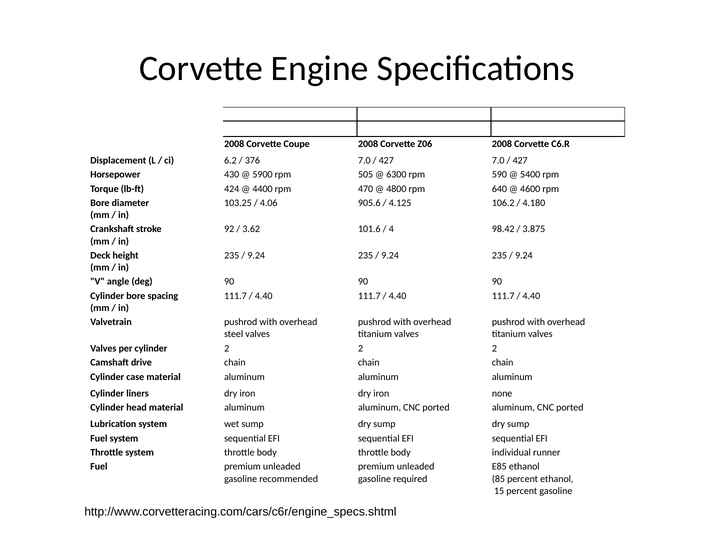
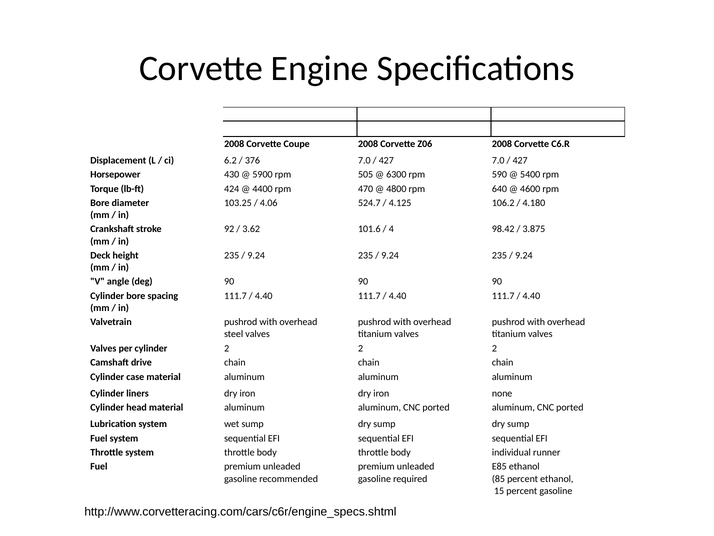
905.6: 905.6 -> 524.7
